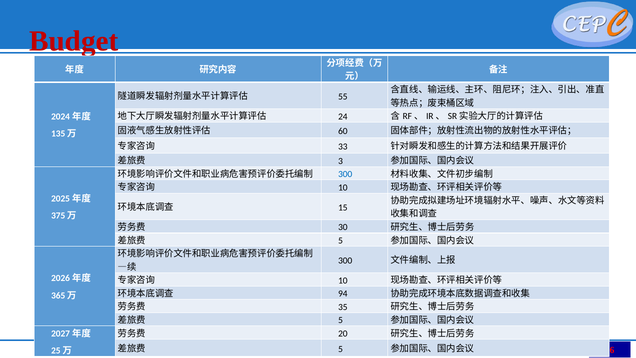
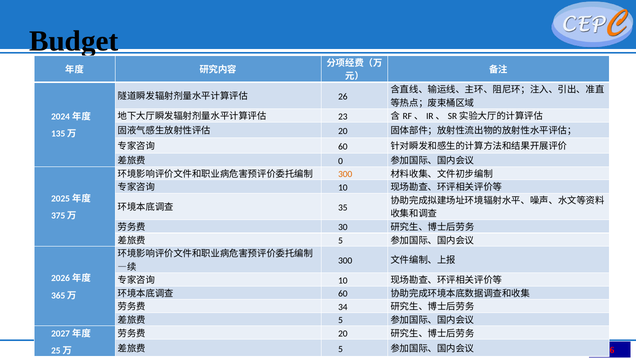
Budget colour: red -> black
55 at (343, 97): 55 -> 26
24: 24 -> 23
60 at (343, 131): 60 -> 20
33 at (343, 146): 33 -> 60
3: 3 -> 0
300 at (345, 174) colour: blue -> orange
15: 15 -> 35
94 at (343, 294): 94 -> 60
35: 35 -> 34
